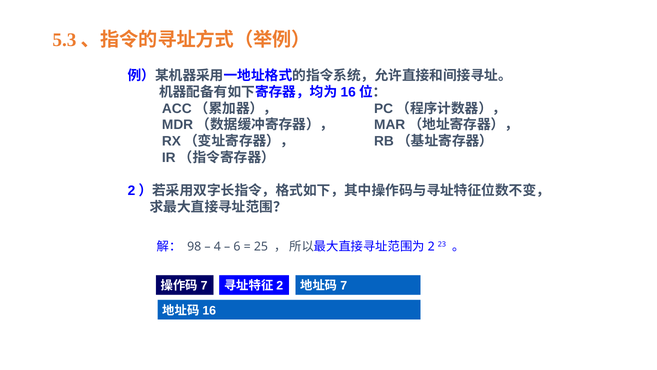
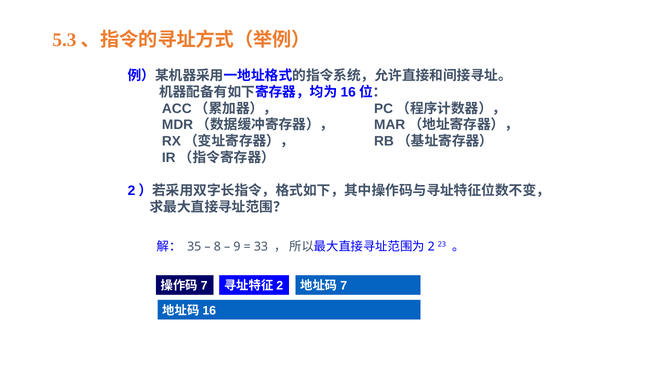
98: 98 -> 35
4: 4 -> 8
6: 6 -> 9
25: 25 -> 33
